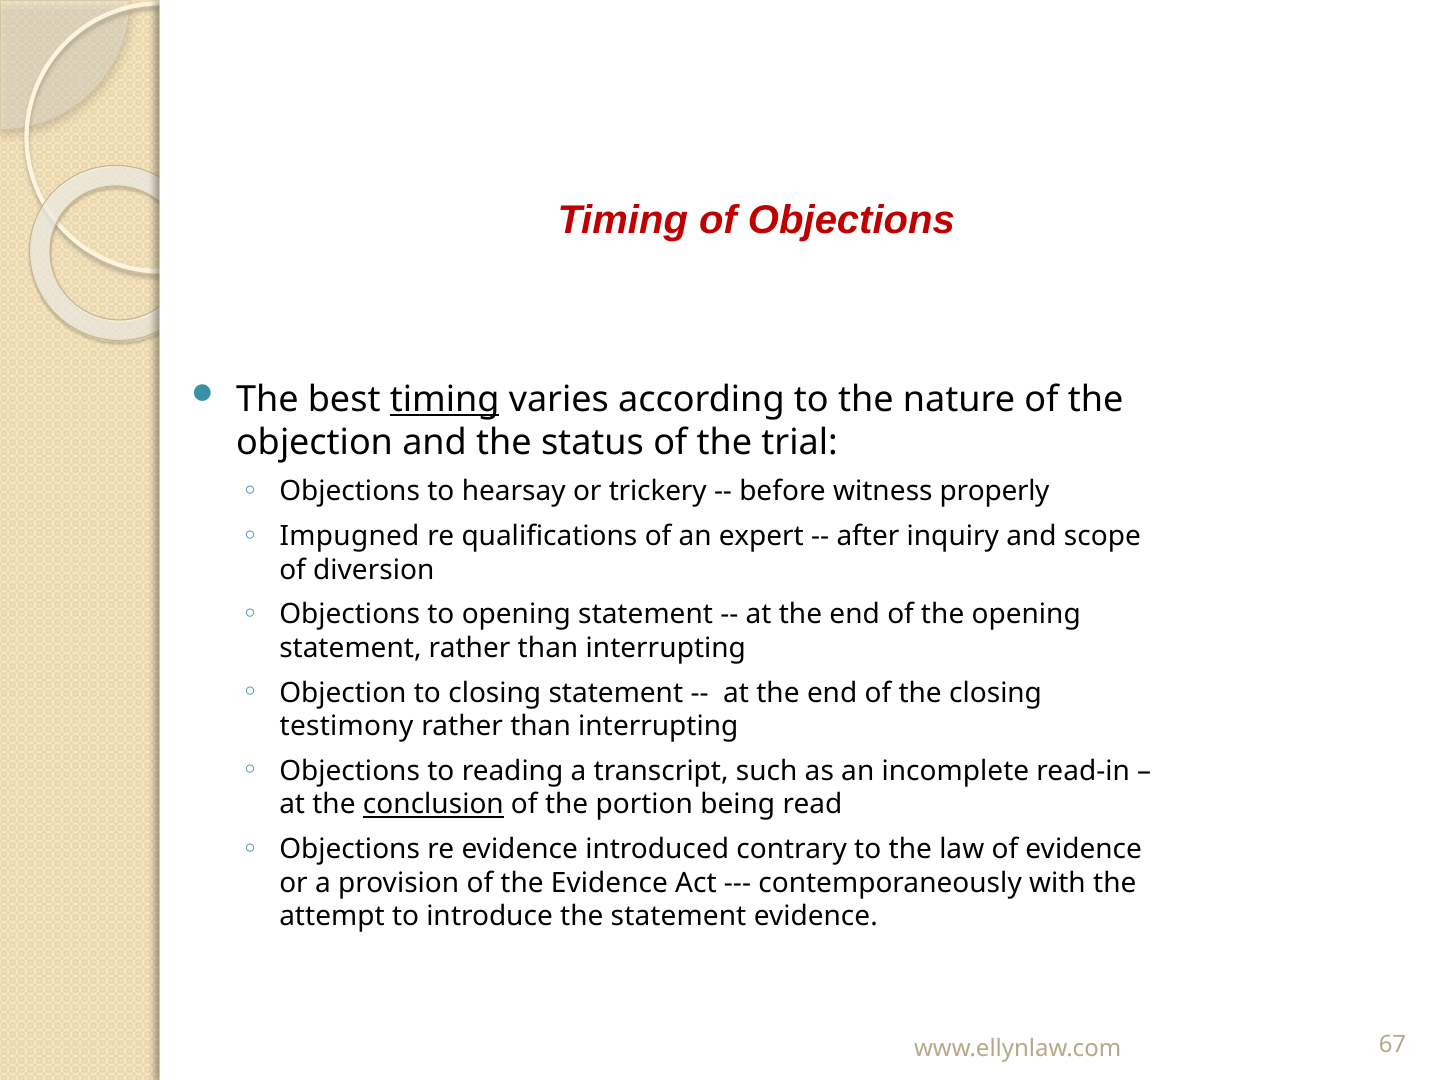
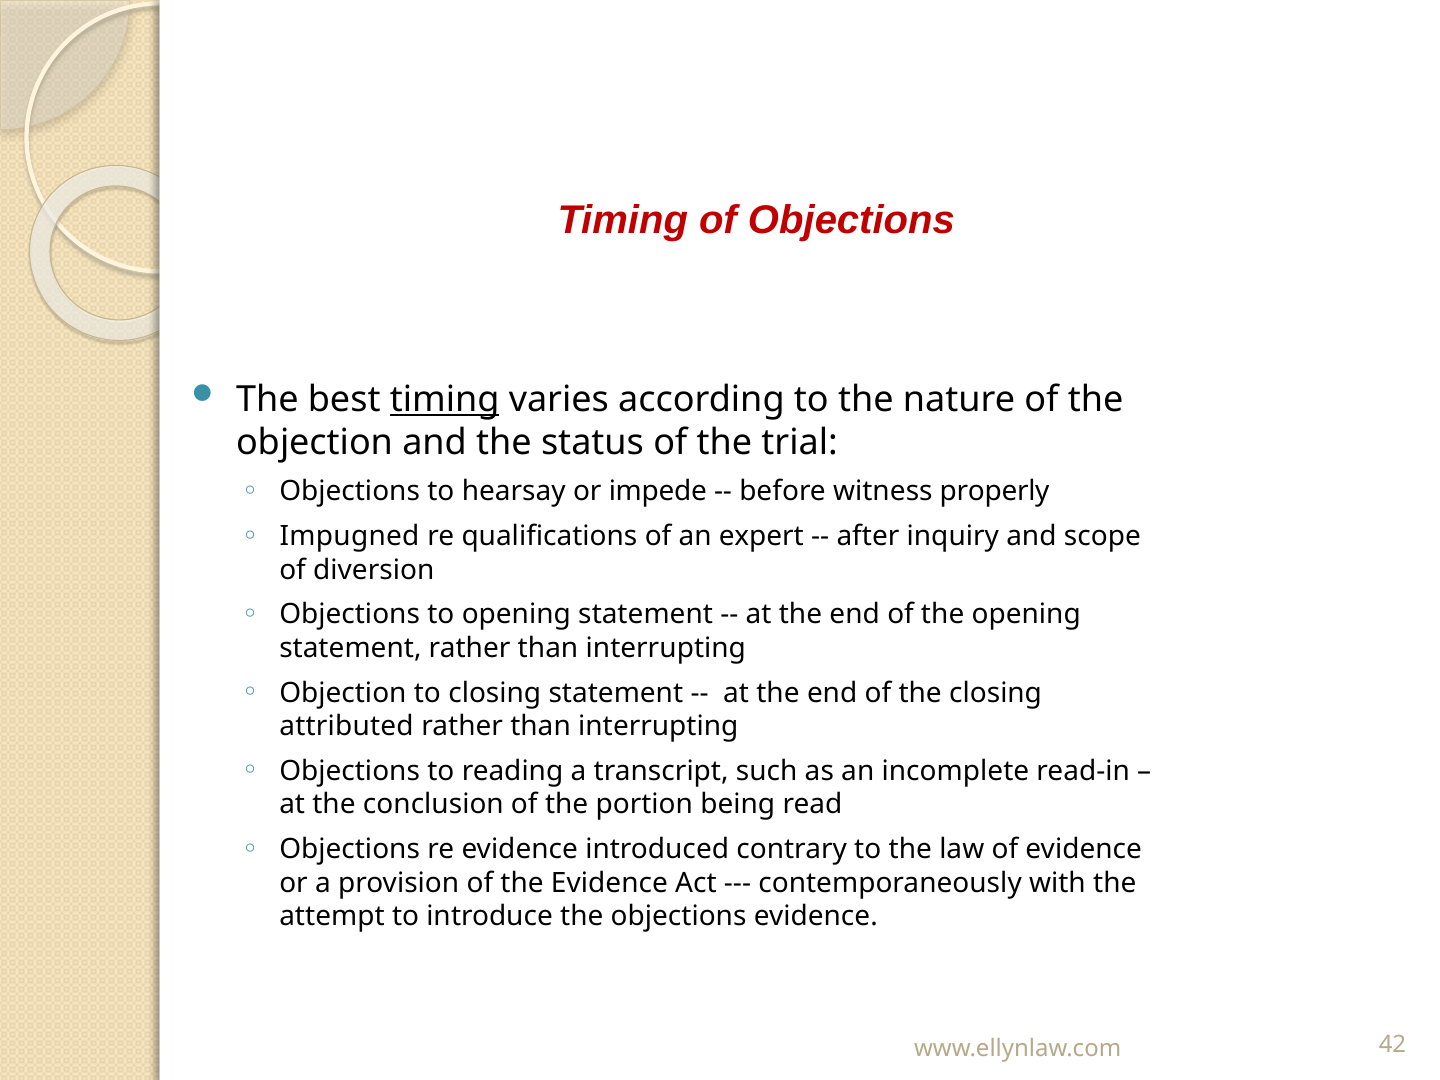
trickery: trickery -> impede
testimony: testimony -> attributed
conclusion underline: present -> none
the statement: statement -> objections
67: 67 -> 42
